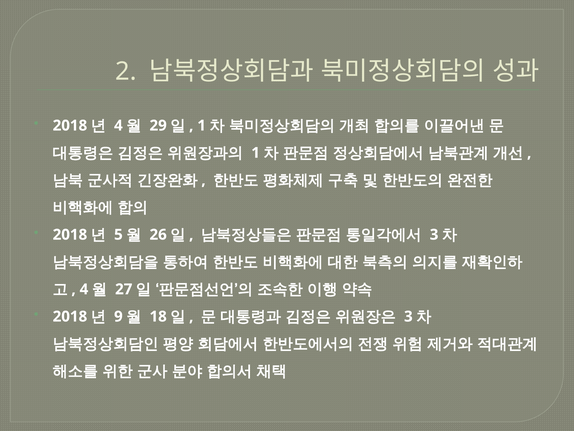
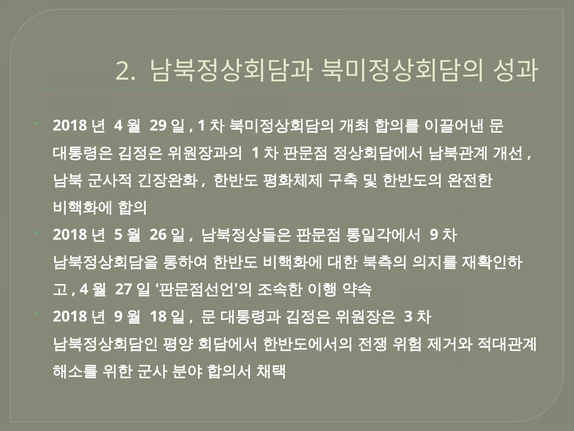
3 at (434, 234): 3 -> 9
